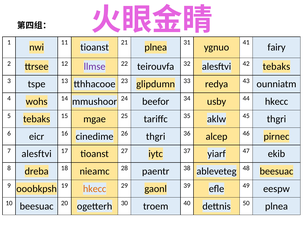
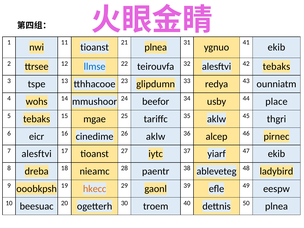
fairy at (277, 47): fairy -> ekib
llmse colour: purple -> blue
44 hkecc: hkecc -> place
26 thgri: thgri -> aklw
48 beesuac: beesuac -> ladybird
